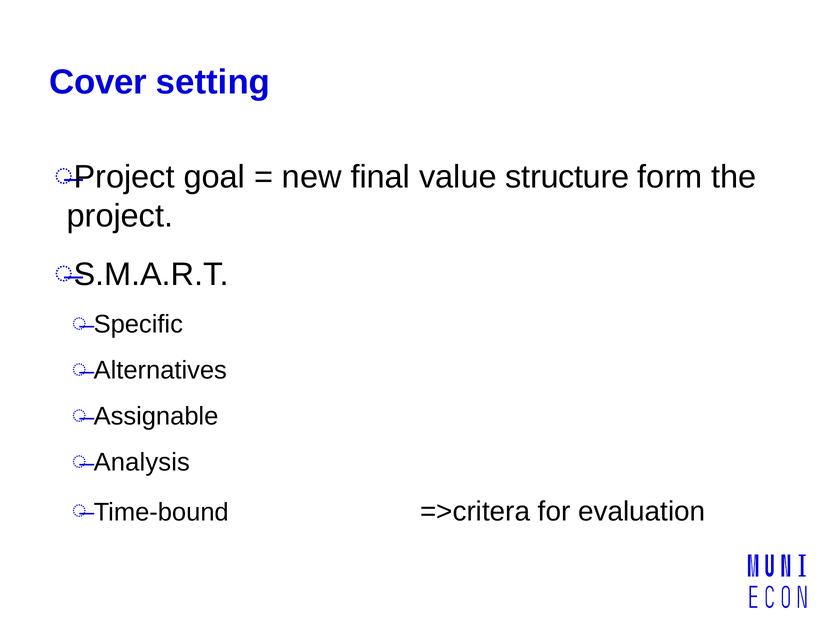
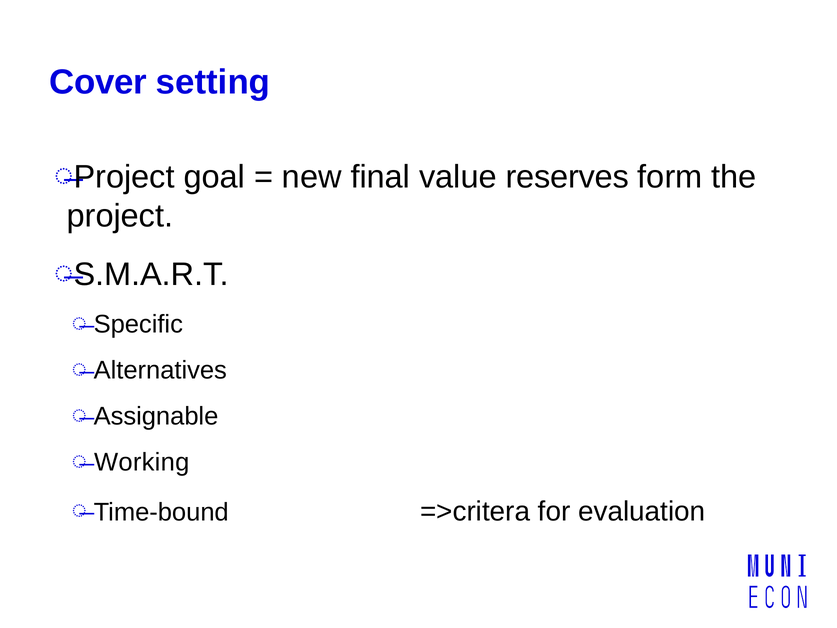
structure: structure -> reserves
Analysis: Analysis -> Working
